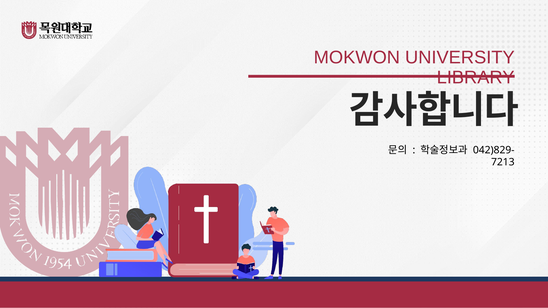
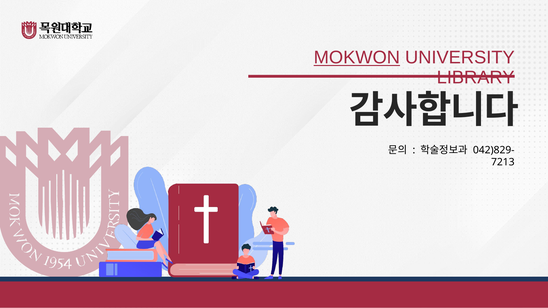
MOKWON underline: none -> present
